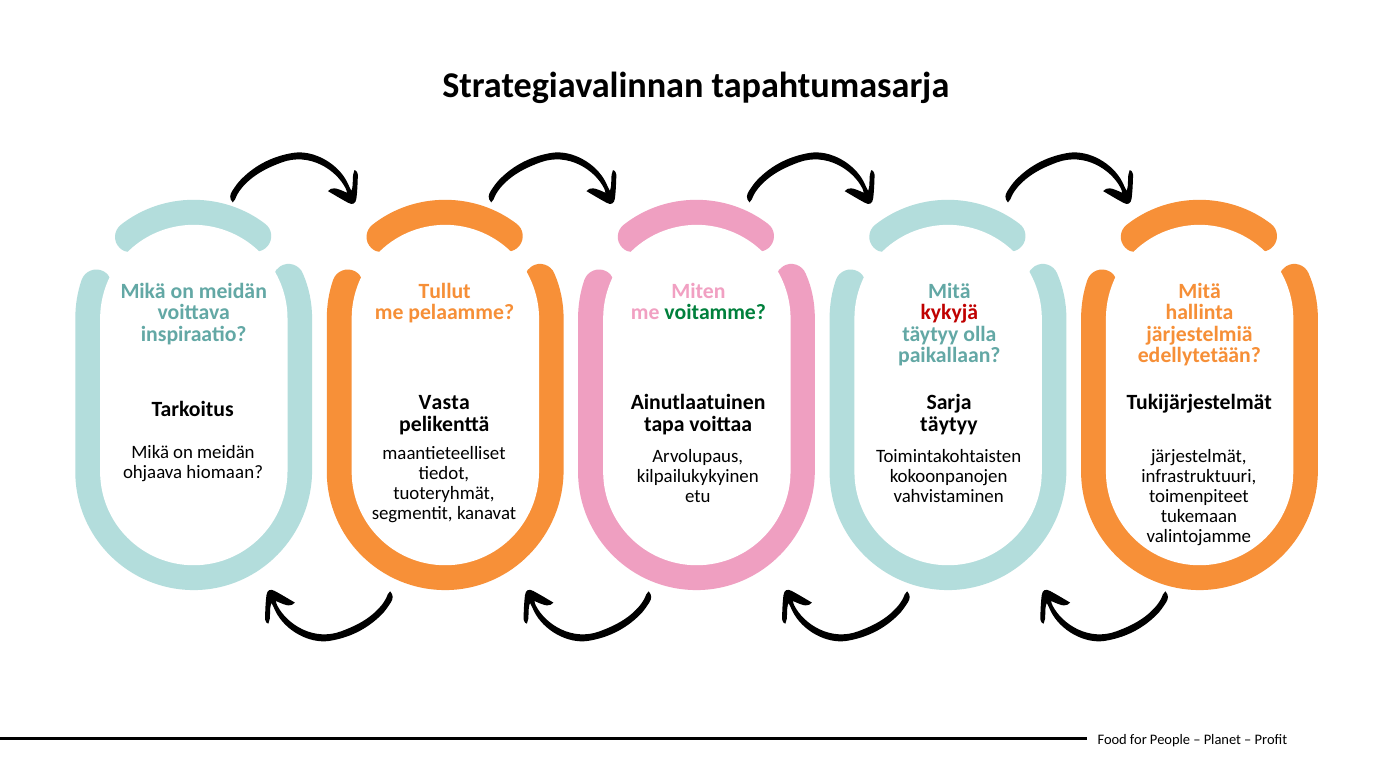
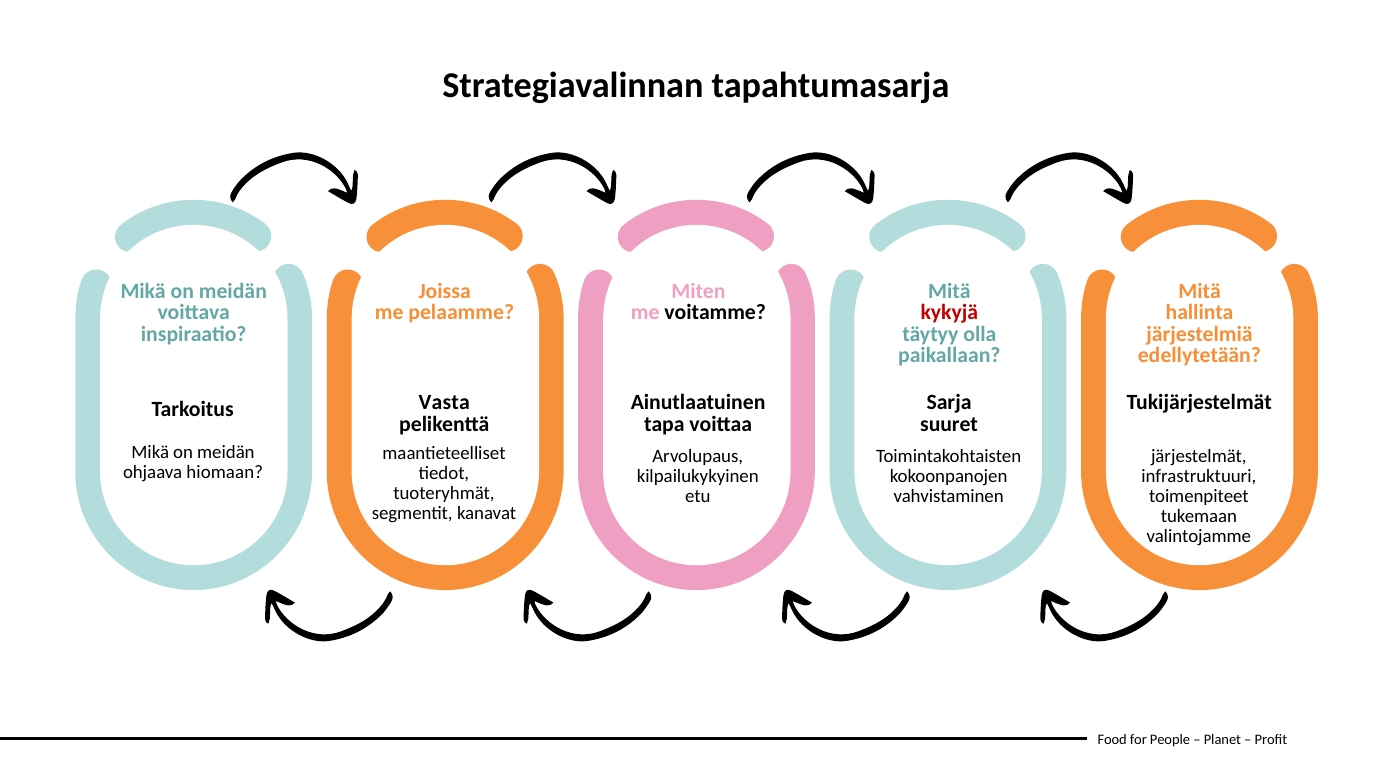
Tullut: Tullut -> Joissa
voitamme colour: green -> black
täytyy at (949, 424): täytyy -> suuret
